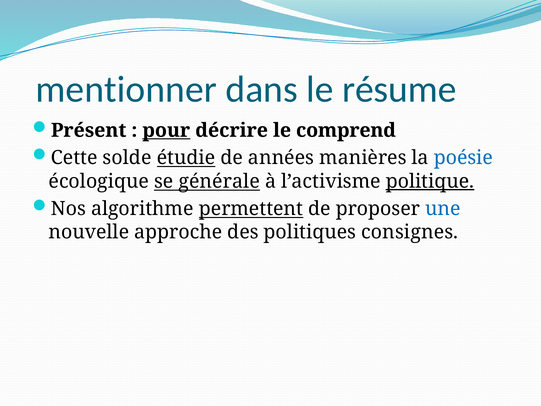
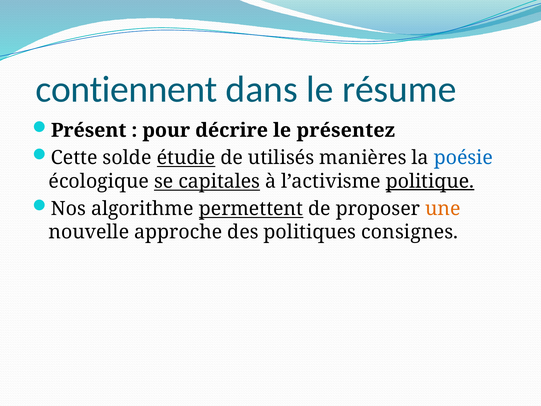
mentionner: mentionner -> contiennent
pour underline: present -> none
comprend: comprend -> présentez
années: années -> utilisés
générale: générale -> capitales
une colour: blue -> orange
